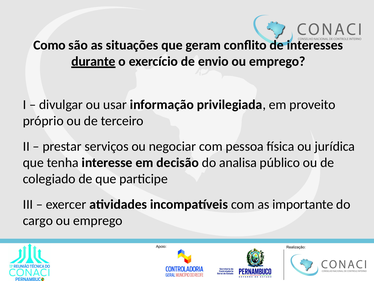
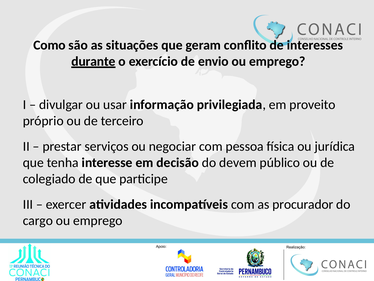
analisa: analisa -> devem
importante: importante -> procurador
